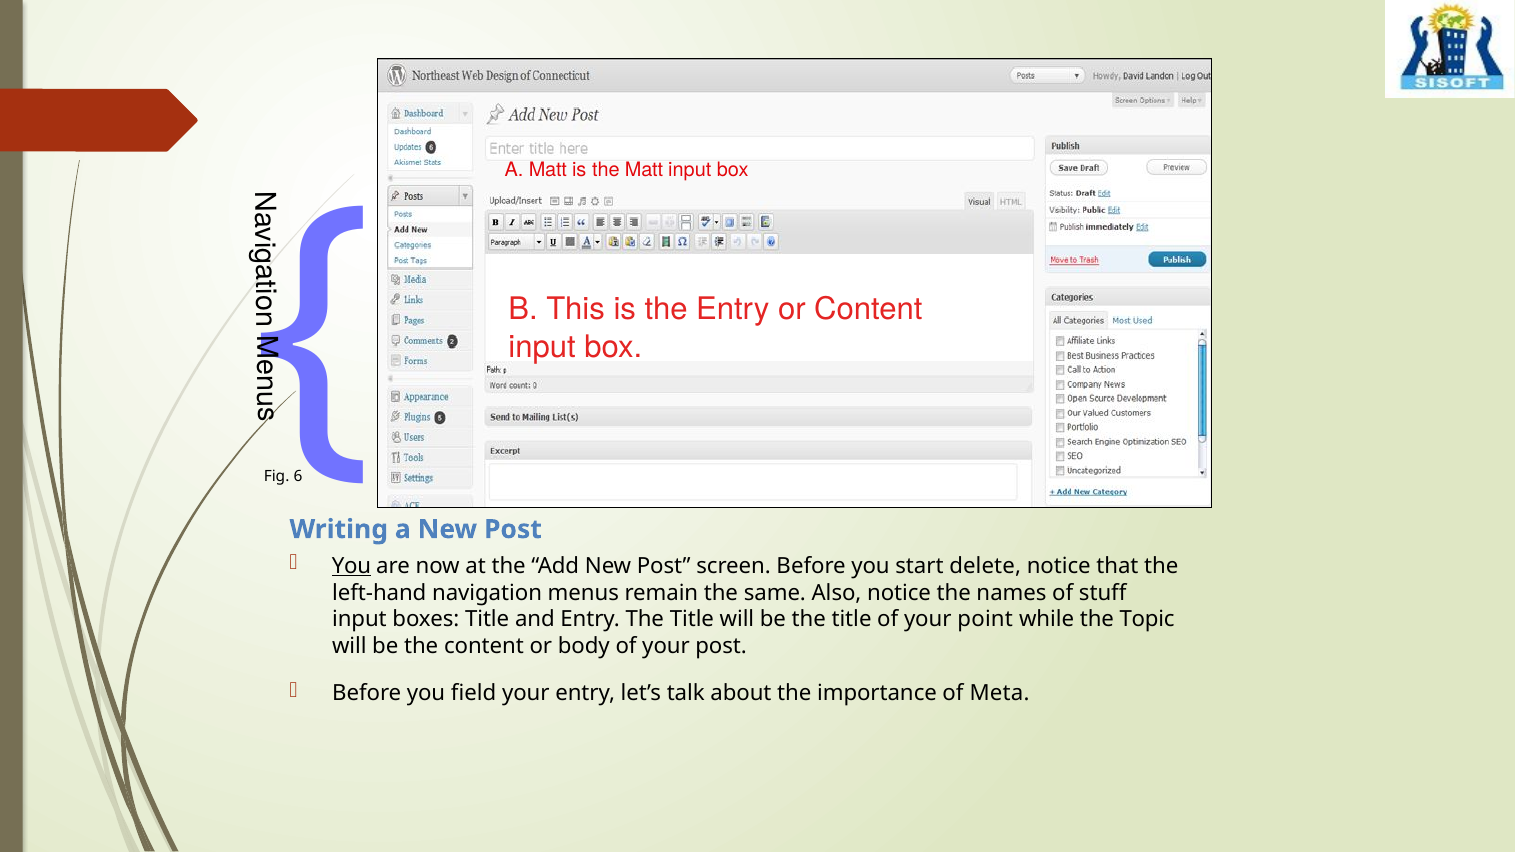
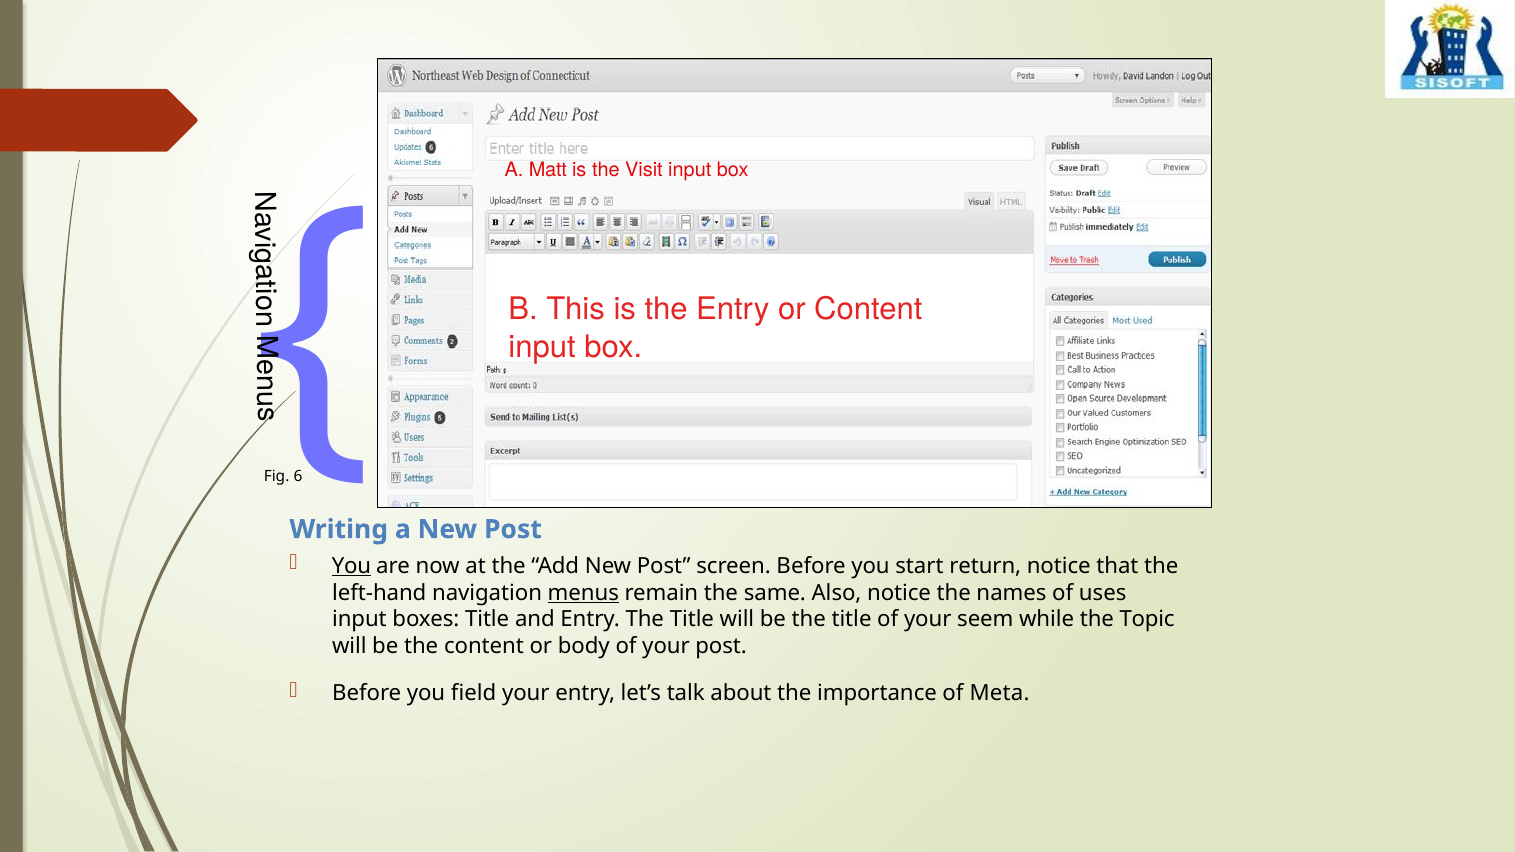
the Matt: Matt -> Visit
delete: delete -> return
menus underline: none -> present
stuff: stuff -> uses
point: point -> seem
